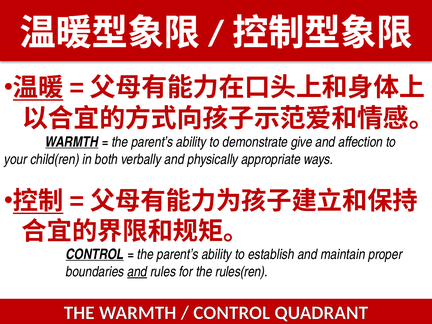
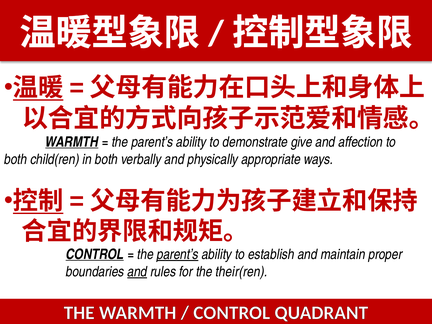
your at (16, 159): your -> both
parent’s at (178, 254) underline: none -> present
rules(ren: rules(ren -> their(ren
